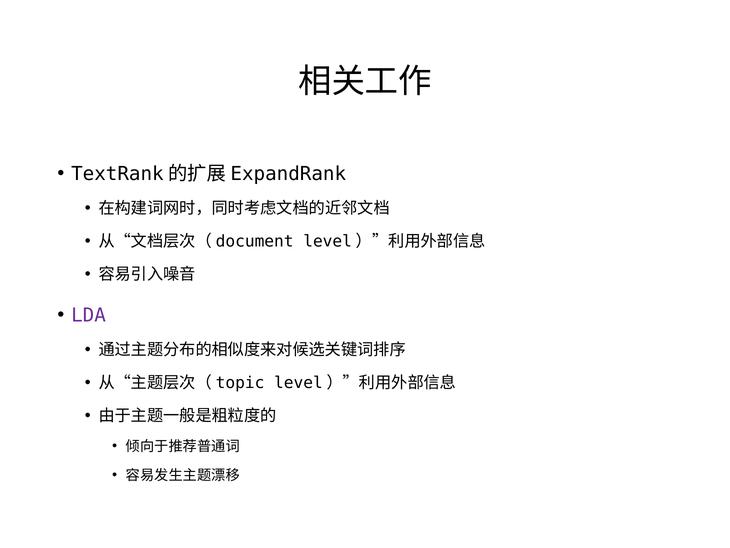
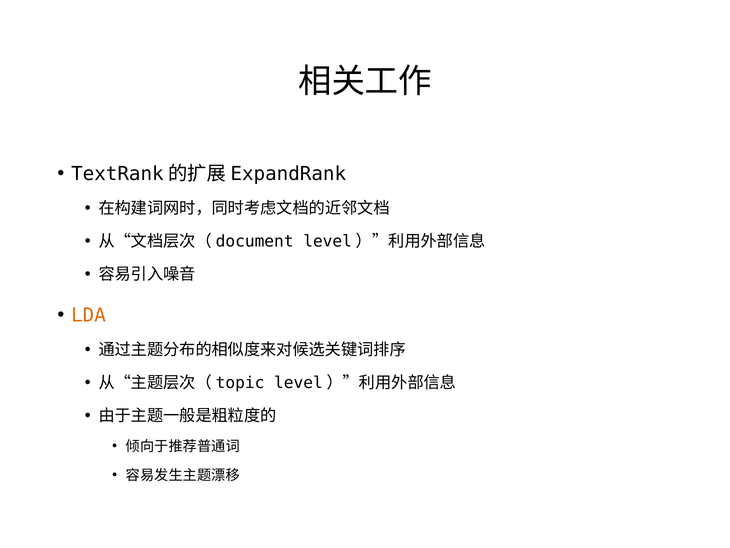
LDA colour: purple -> orange
